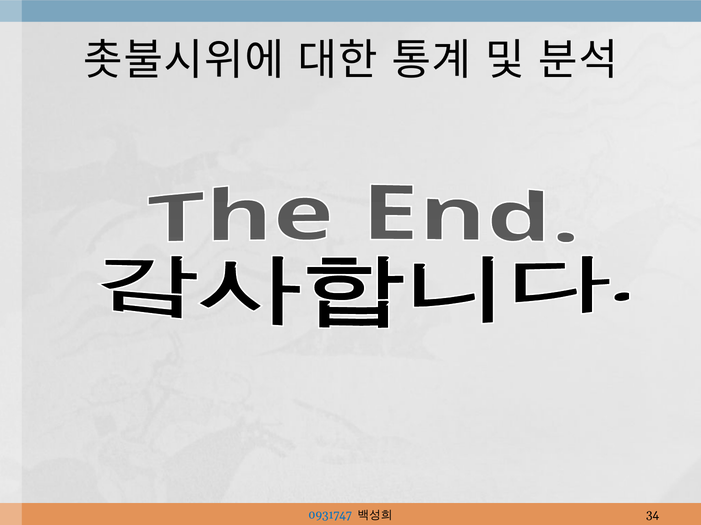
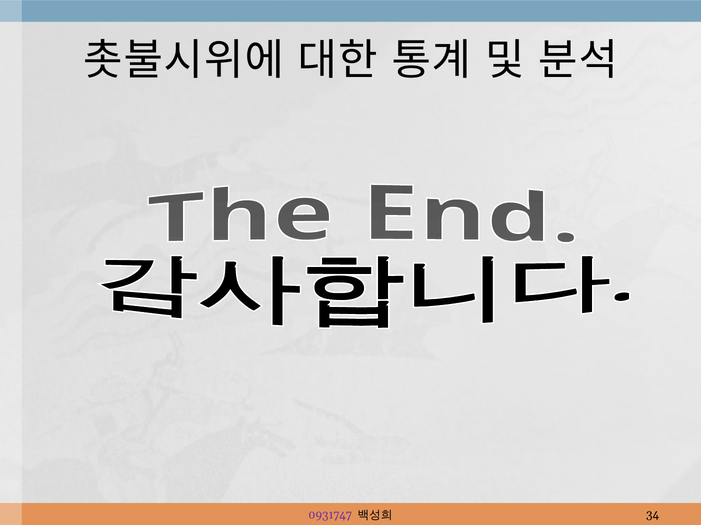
0931747 colour: blue -> purple
